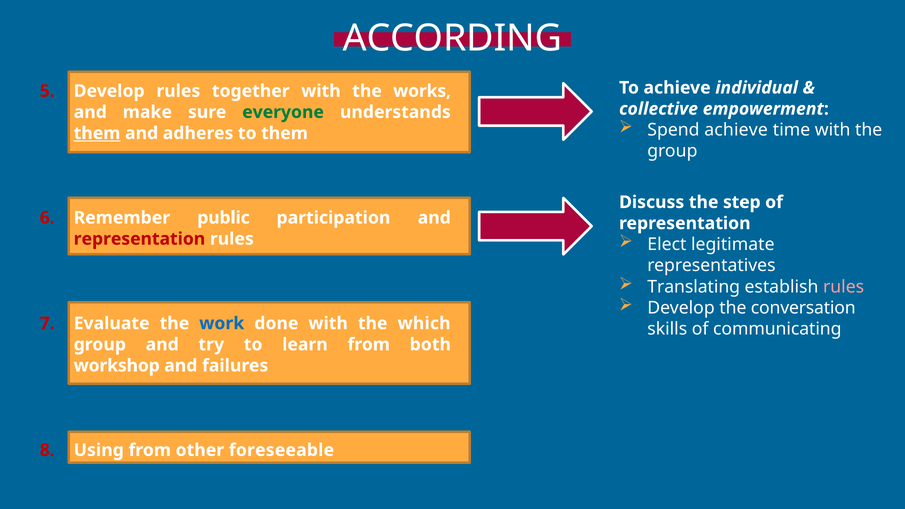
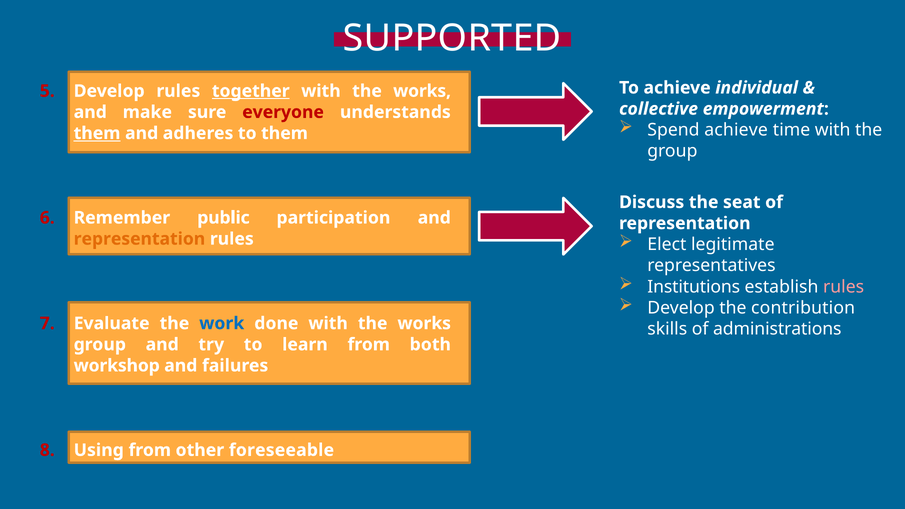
ACCORDING: ACCORDING -> SUPPORTED
together underline: none -> present
everyone colour: green -> red
step: step -> seat
representation at (139, 239) colour: red -> orange
Translating: Translating -> Institutions
conversation: conversation -> contribution
done with the which: which -> works
communicating: communicating -> administrations
